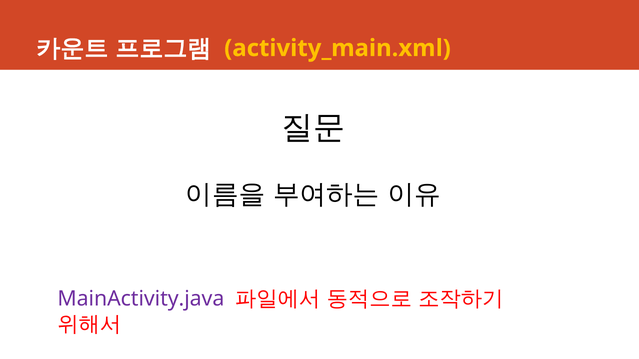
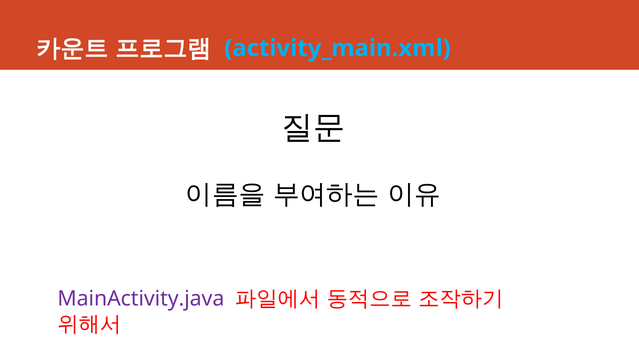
activity_main.xml colour: yellow -> light blue
